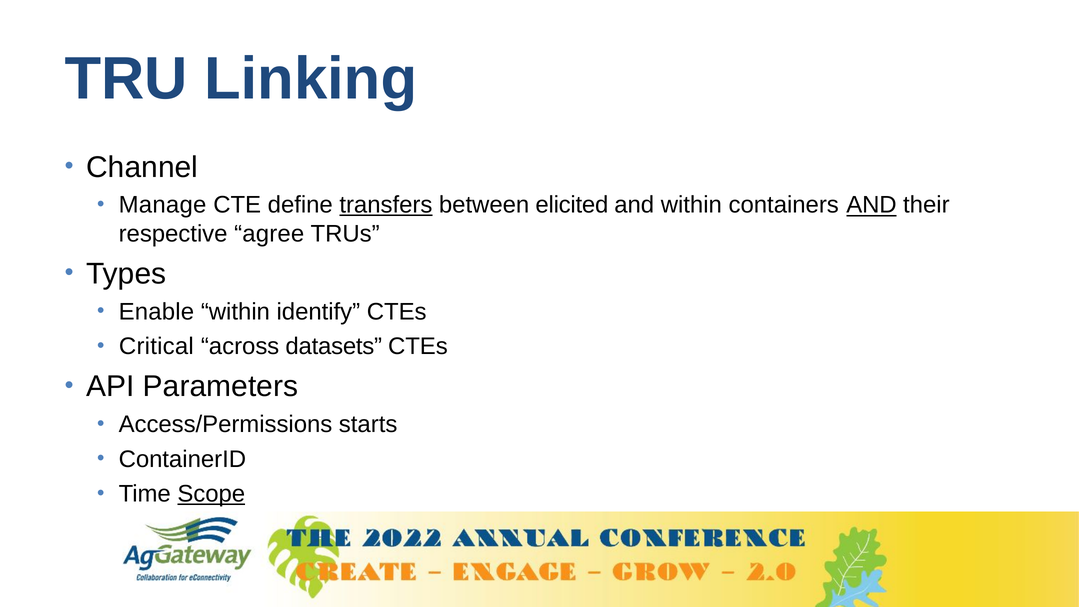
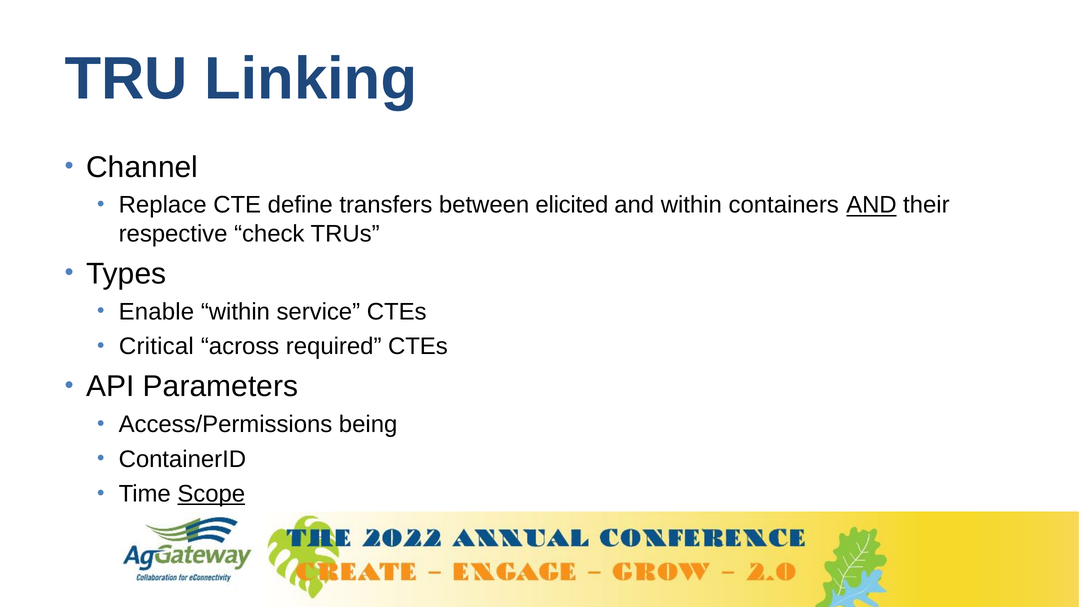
Manage: Manage -> Replace
transfers underline: present -> none
agree: agree -> check
identify: identify -> service
datasets: datasets -> required
starts: starts -> being
